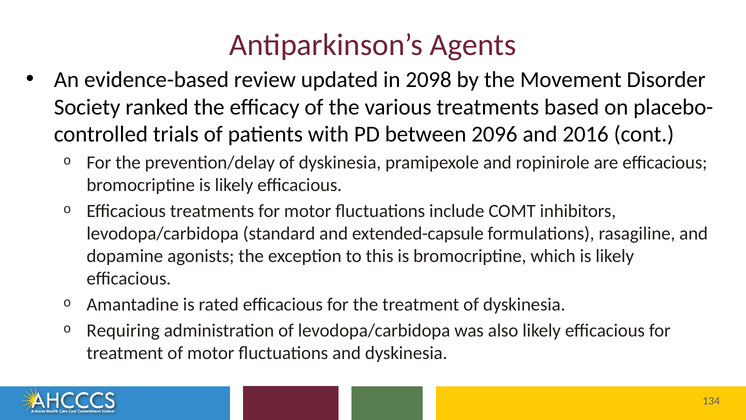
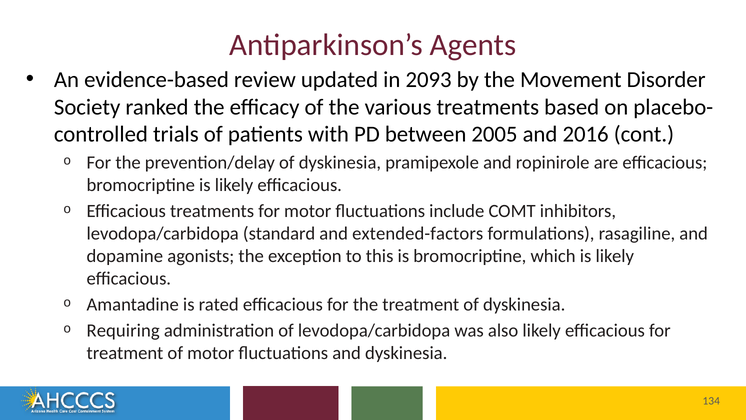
2098: 2098 -> 2093
2096: 2096 -> 2005
extended-capsule: extended-capsule -> extended-factors
